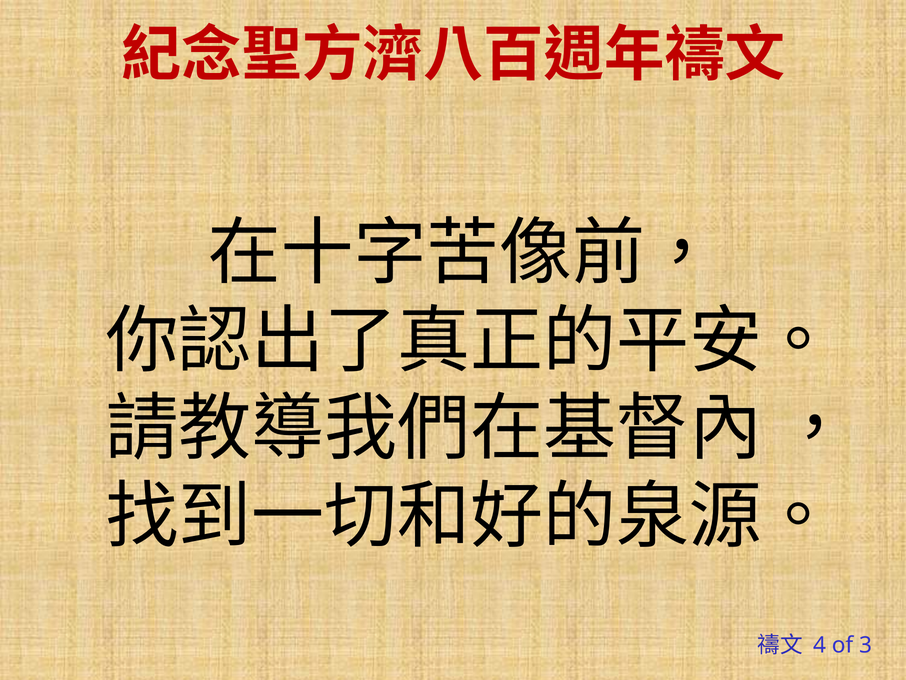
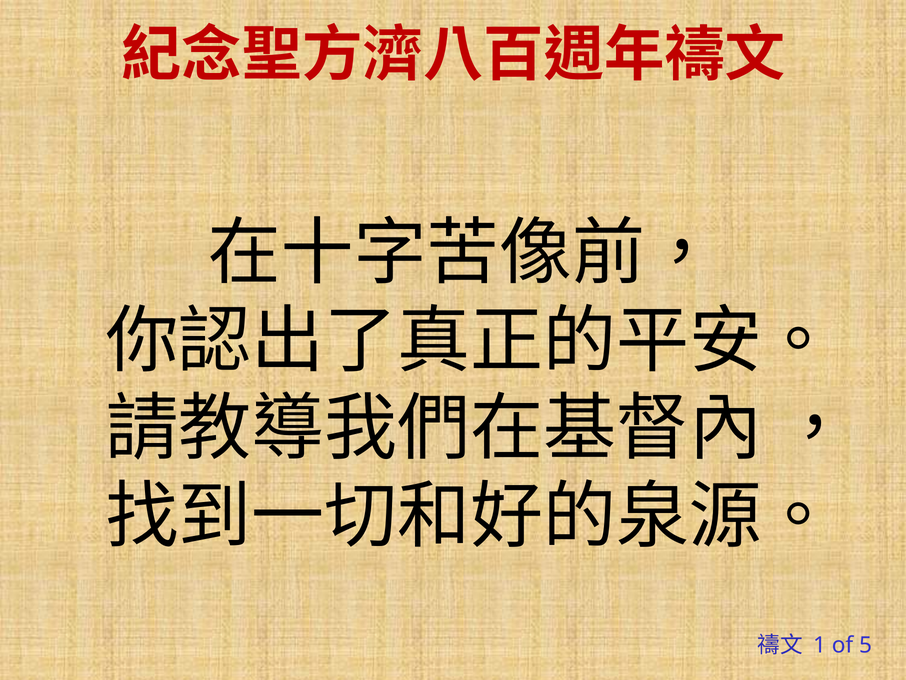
4: 4 -> 1
3: 3 -> 5
